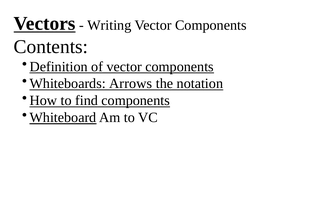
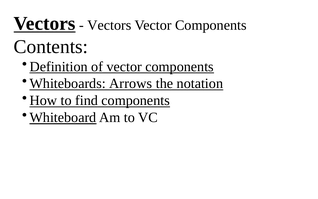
Writing at (109, 25): Writing -> Vectors
